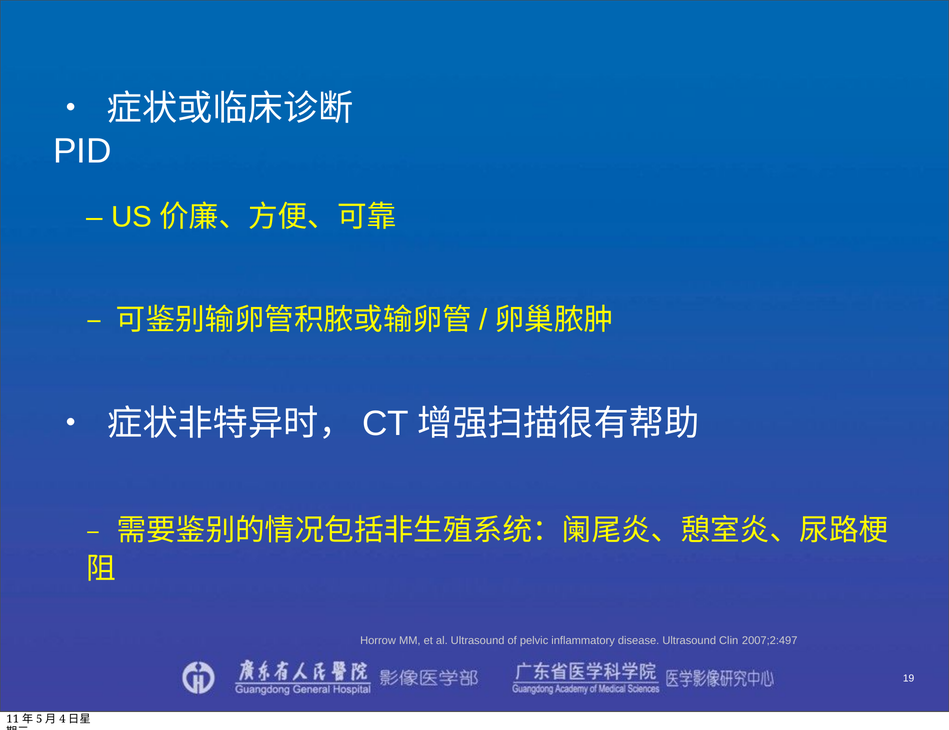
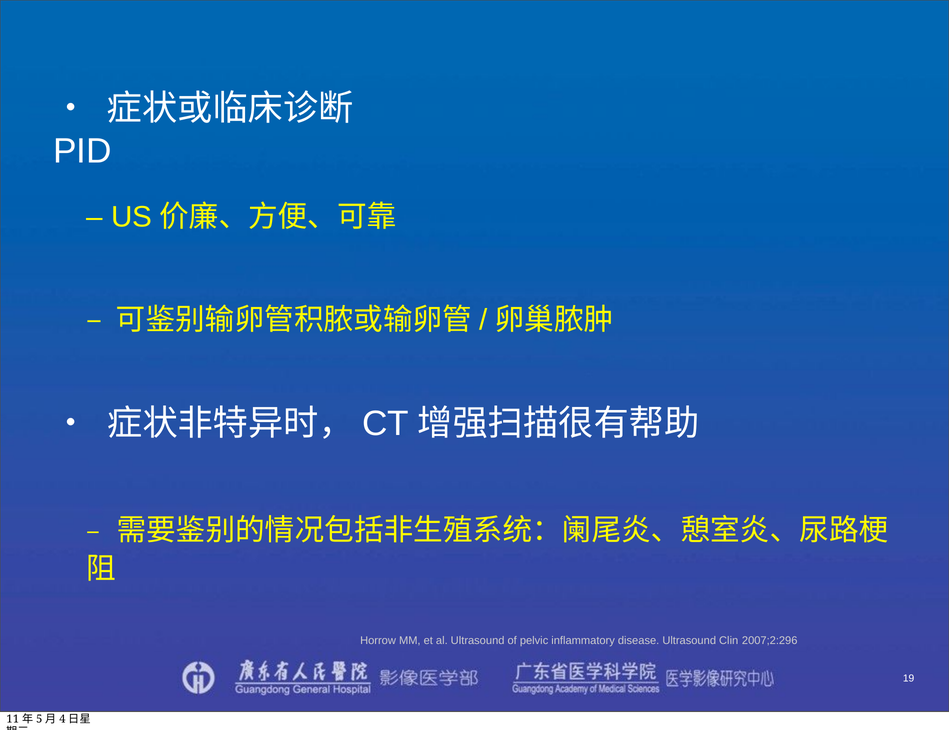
2007;2:497: 2007;2:497 -> 2007;2:296
